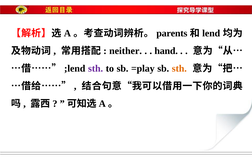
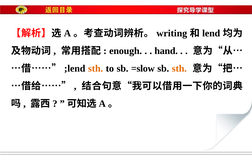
parents: parents -> writing
neither: neither -> enough
sth at (96, 69) colour: purple -> orange
=play: =play -> =slow
